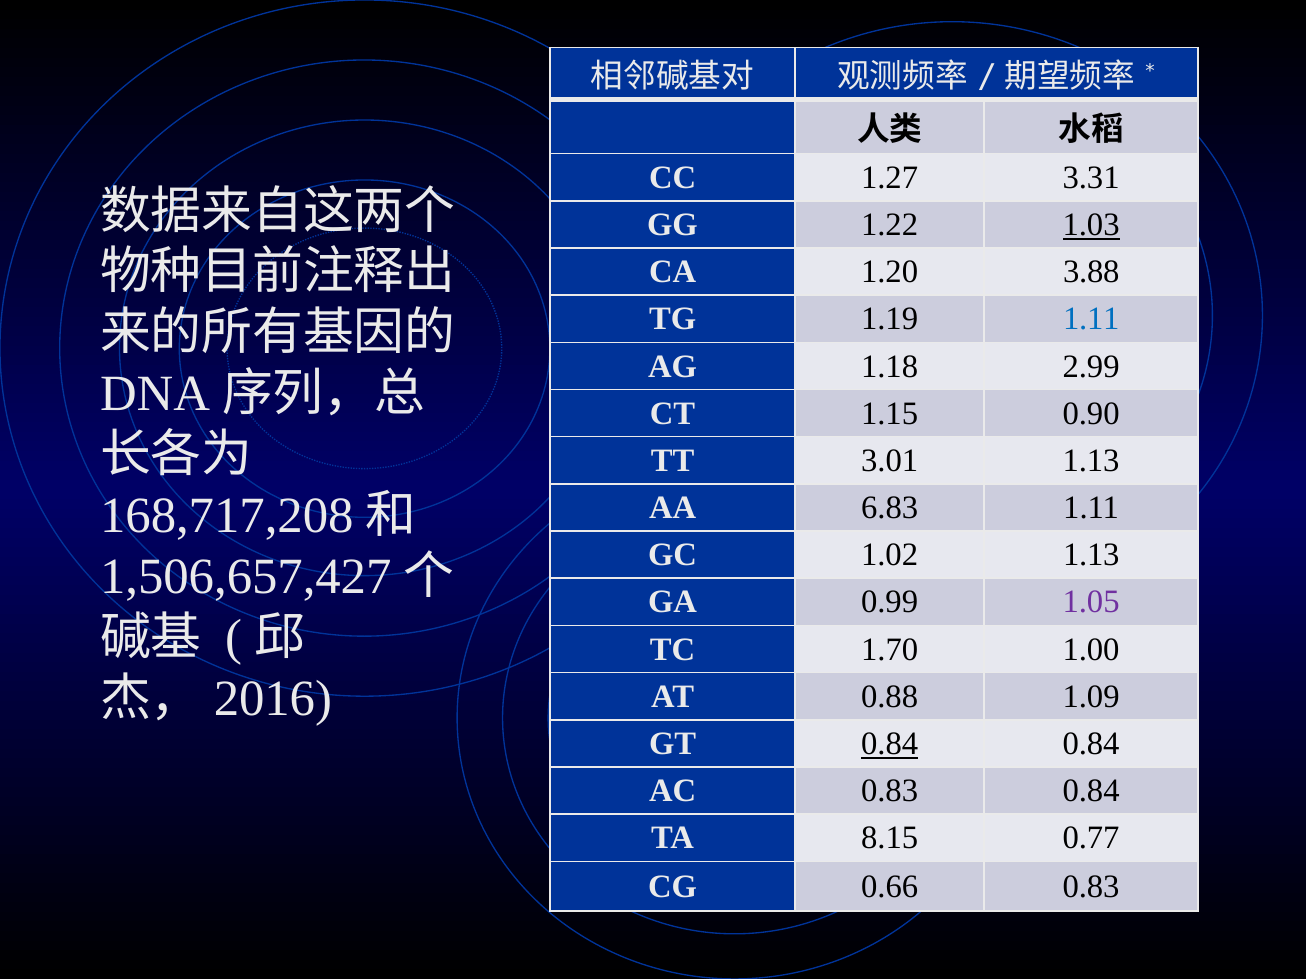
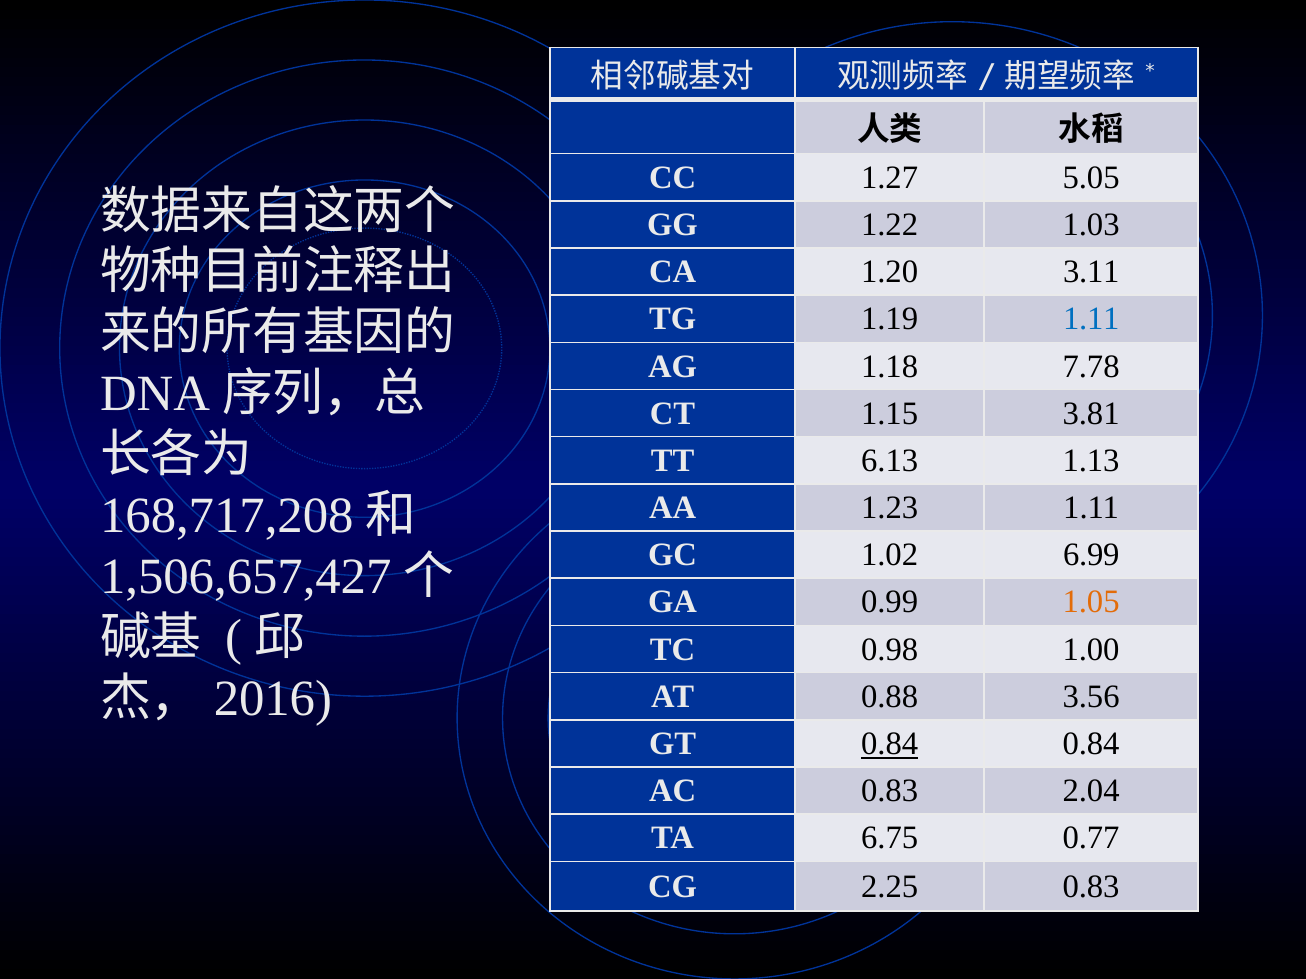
3.31: 3.31 -> 5.05
1.03 underline: present -> none
3.88: 3.88 -> 3.11
2.99: 2.99 -> 7.78
0.90: 0.90 -> 3.81
3.01: 3.01 -> 6.13
6.83: 6.83 -> 1.23
1.02 1.13: 1.13 -> 6.99
1.05 colour: purple -> orange
1.70: 1.70 -> 0.98
1.09: 1.09 -> 3.56
0.83 0.84: 0.84 -> 2.04
8.15: 8.15 -> 6.75
0.66: 0.66 -> 2.25
